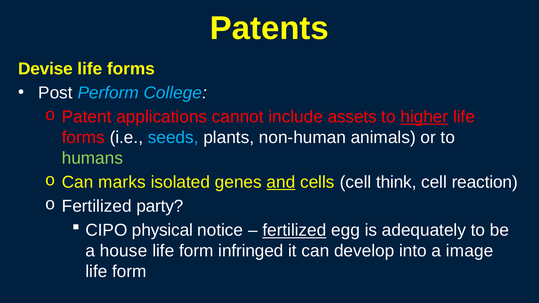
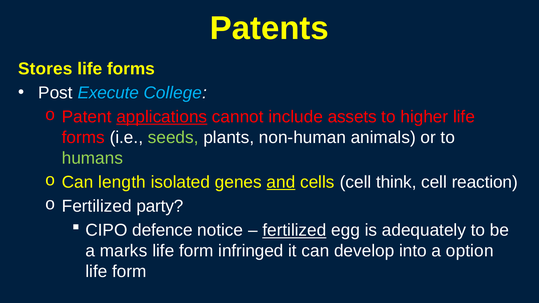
Devise: Devise -> Stores
Perform: Perform -> Execute
applications underline: none -> present
higher underline: present -> none
seeds colour: light blue -> light green
marks: marks -> length
physical: physical -> defence
house: house -> marks
image: image -> option
